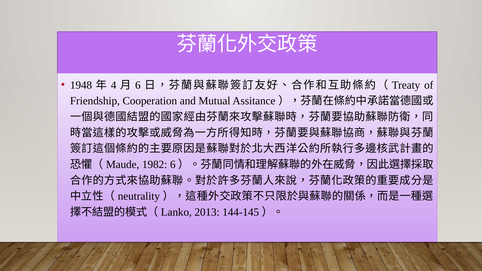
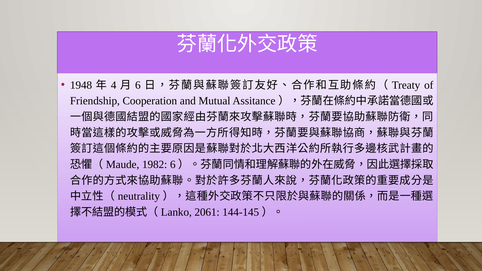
2013: 2013 -> 2061
